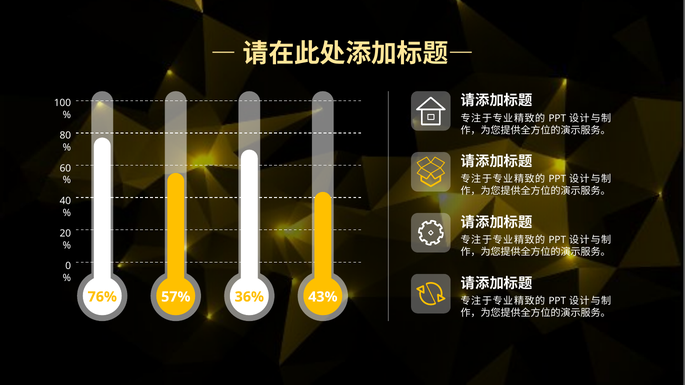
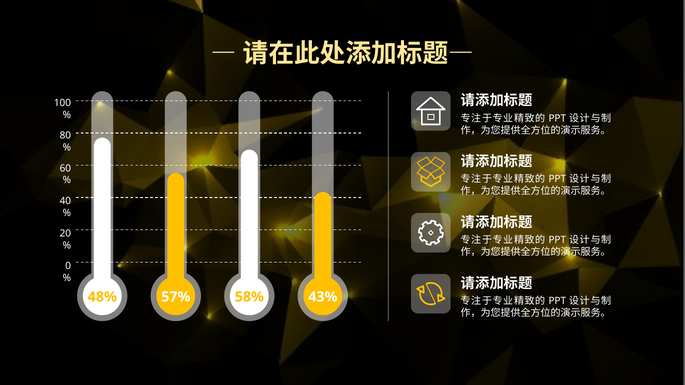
76%: 76% -> 48%
36%: 36% -> 58%
